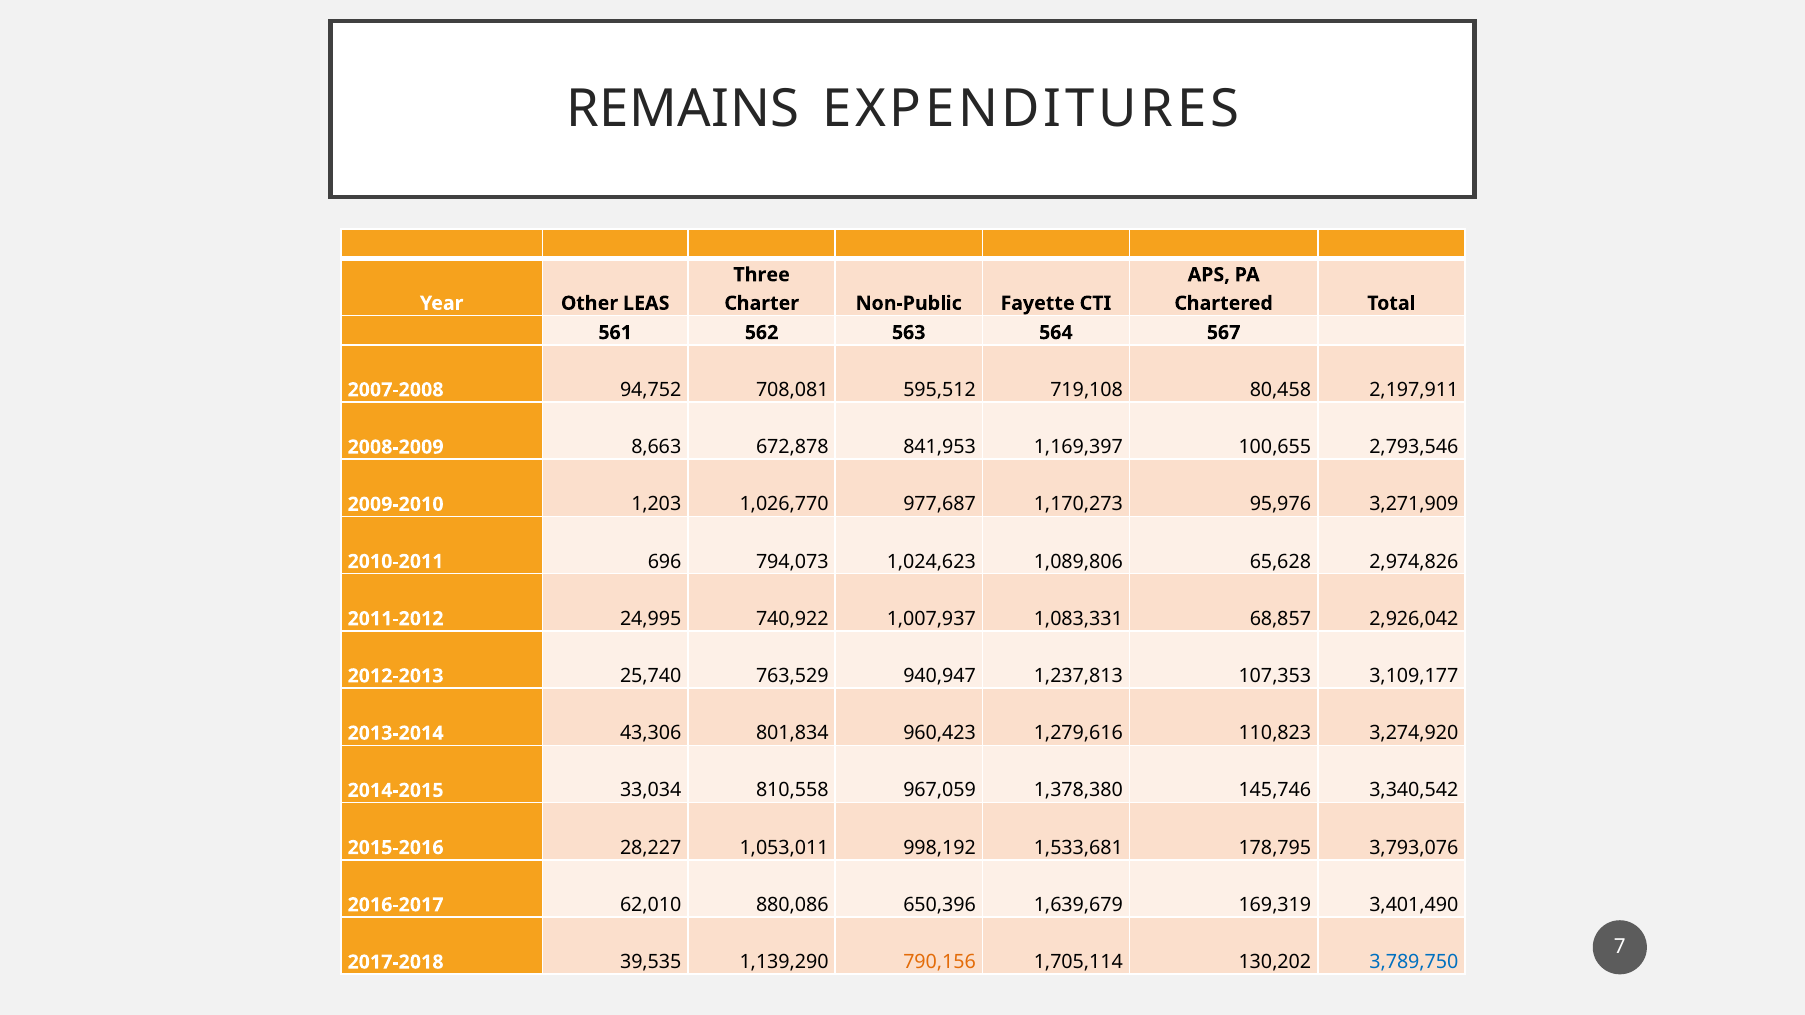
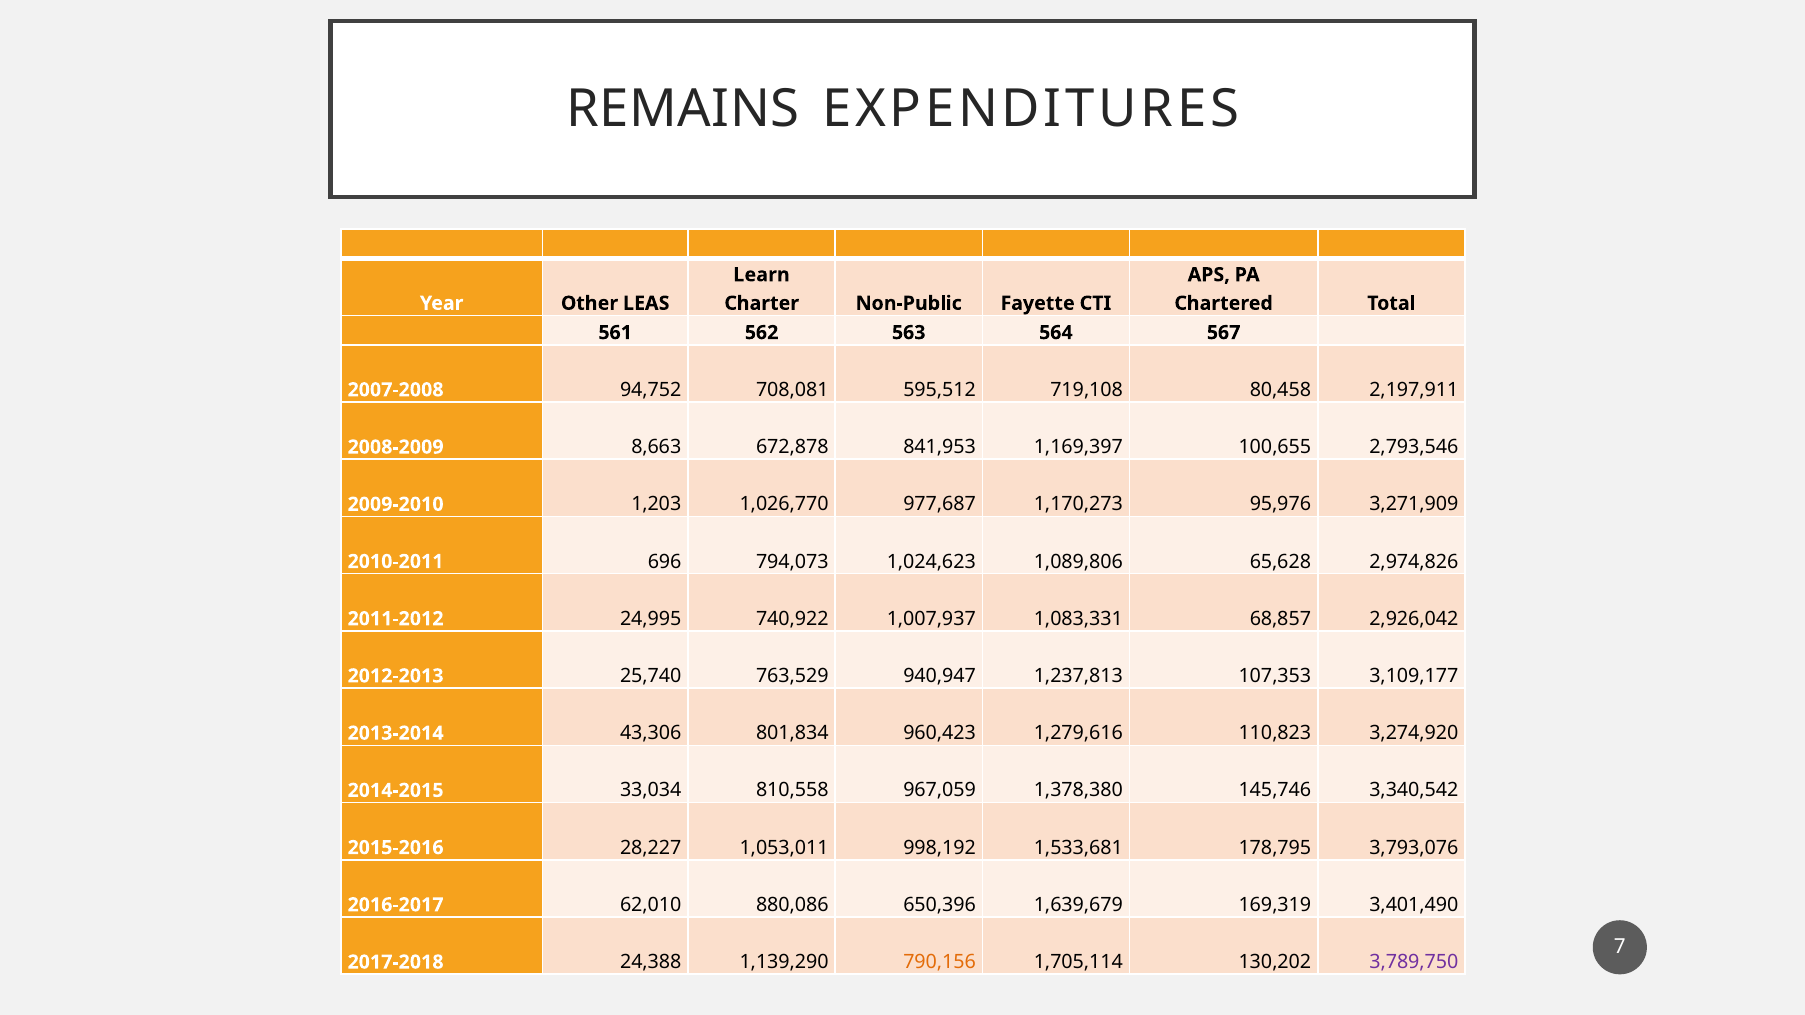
Three: Three -> Learn
39,535: 39,535 -> 24,388
3,789,750 colour: blue -> purple
